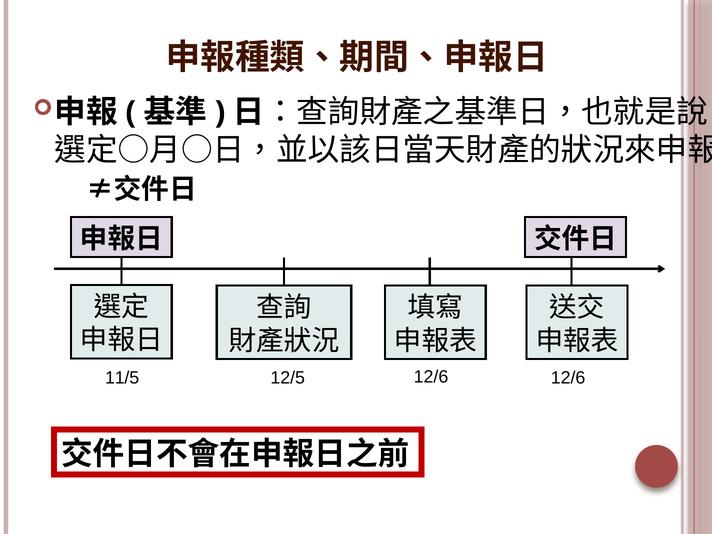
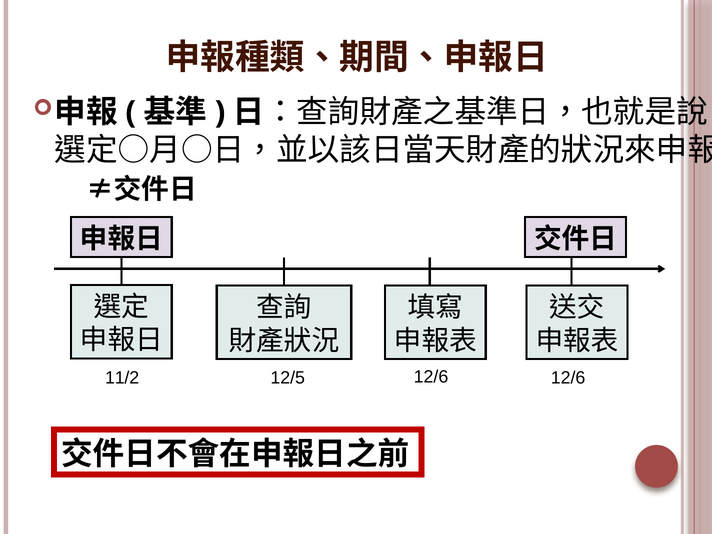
11/5: 11/5 -> 11/2
